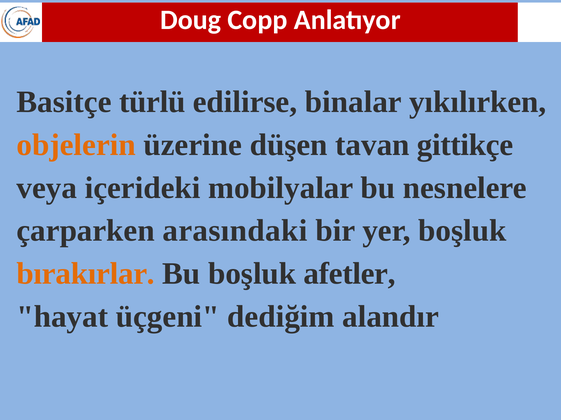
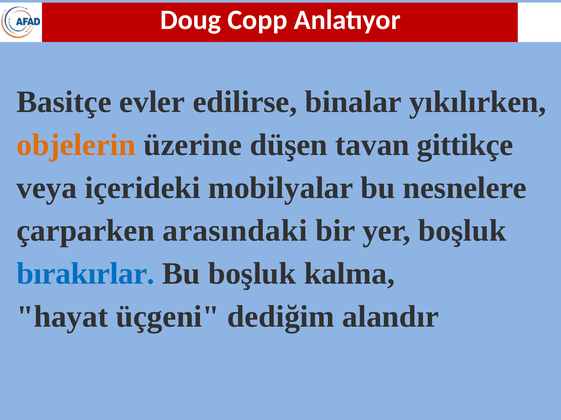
türlü: türlü -> evler
bırakırlar colour: orange -> blue
afetler: afetler -> kalma
